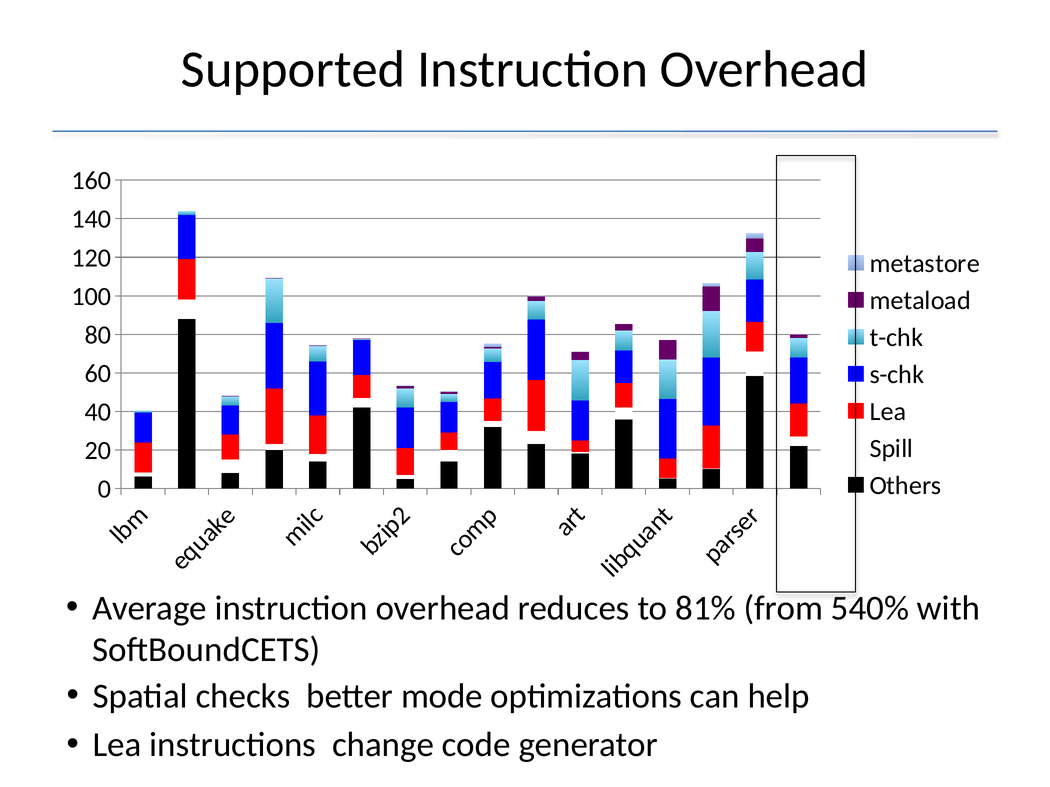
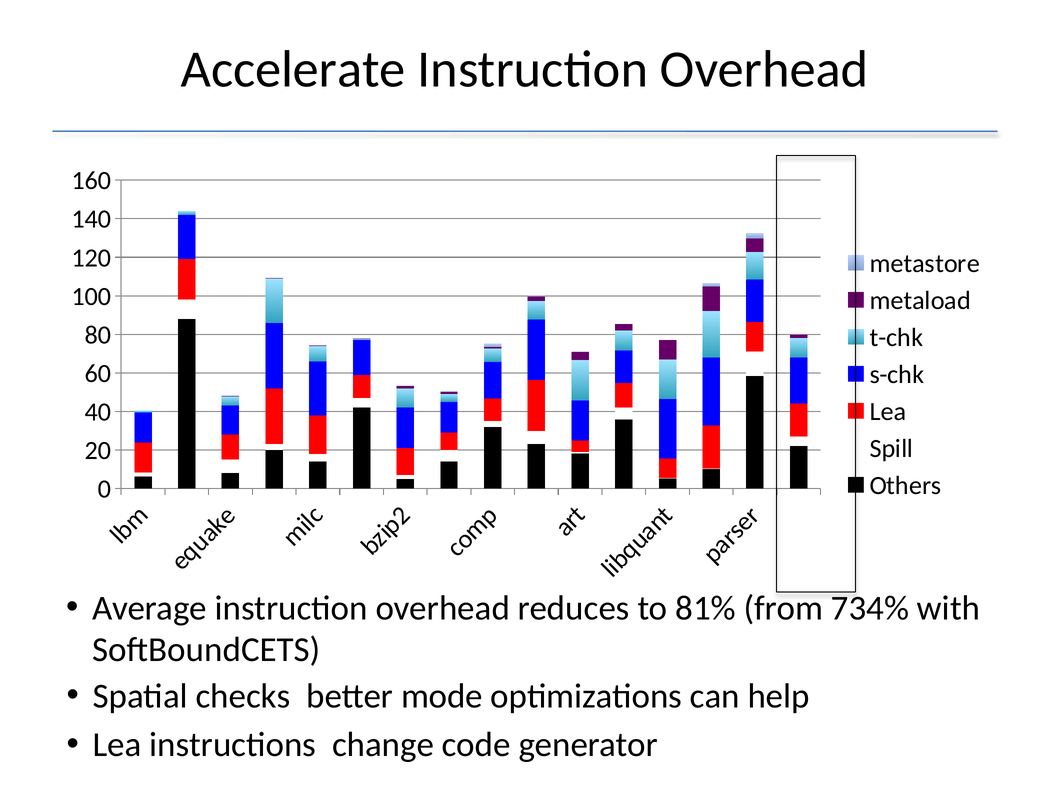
Supported: Supported -> Accelerate
540%: 540% -> 734%
